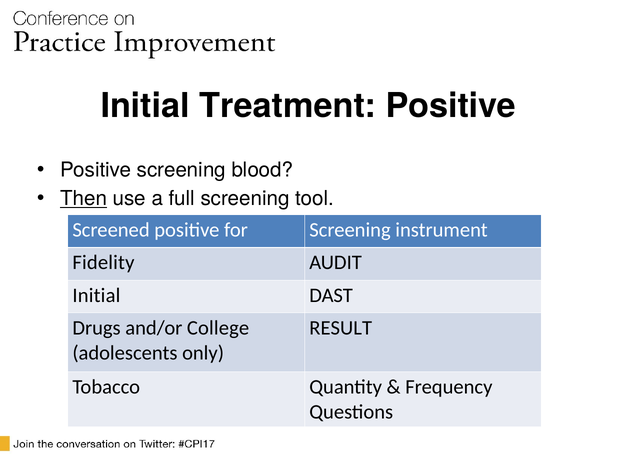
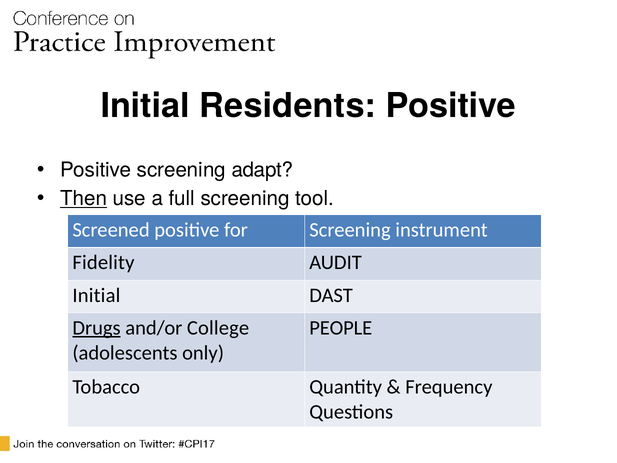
Treatment: Treatment -> Residents
blood: blood -> adapt
Drugs underline: none -> present
RESULT: RESULT -> PEOPLE
